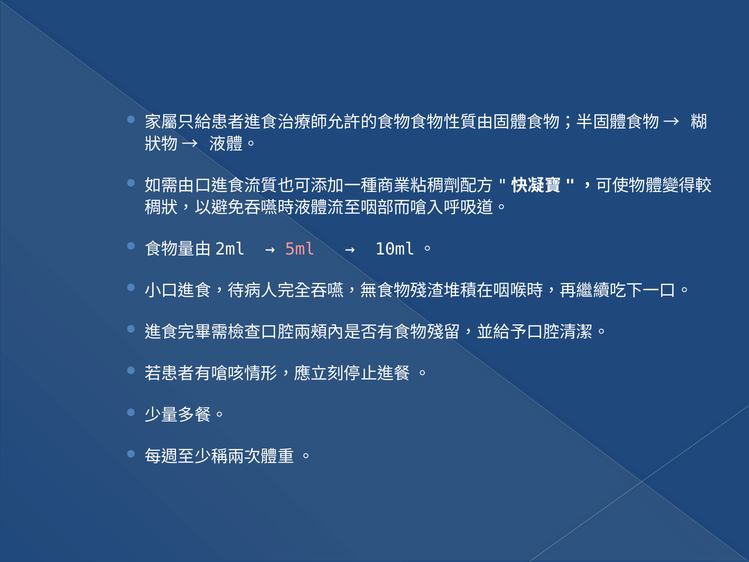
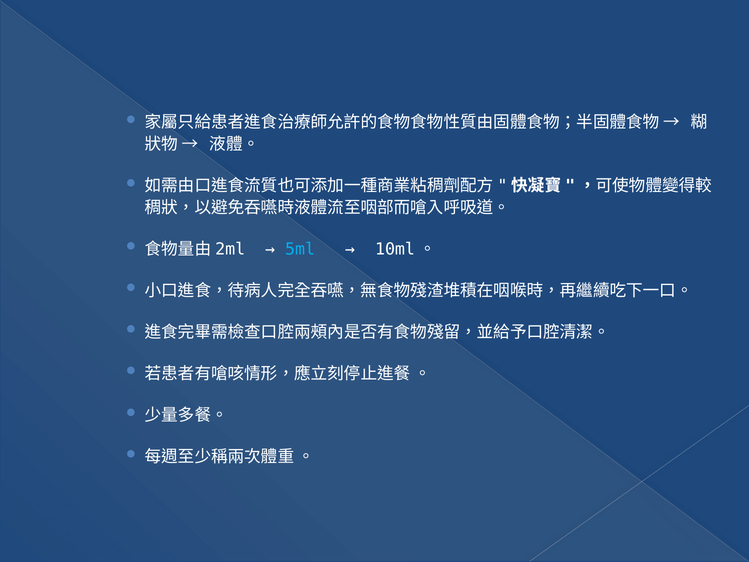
5ml colour: pink -> light blue
